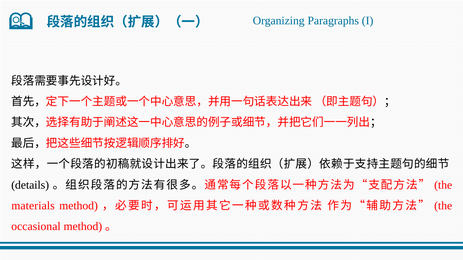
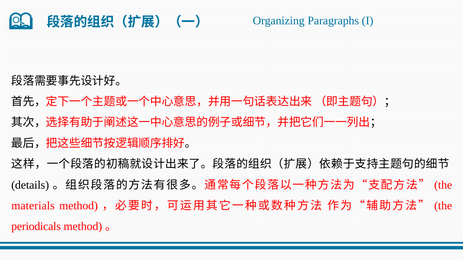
occasional: occasional -> periodicals
